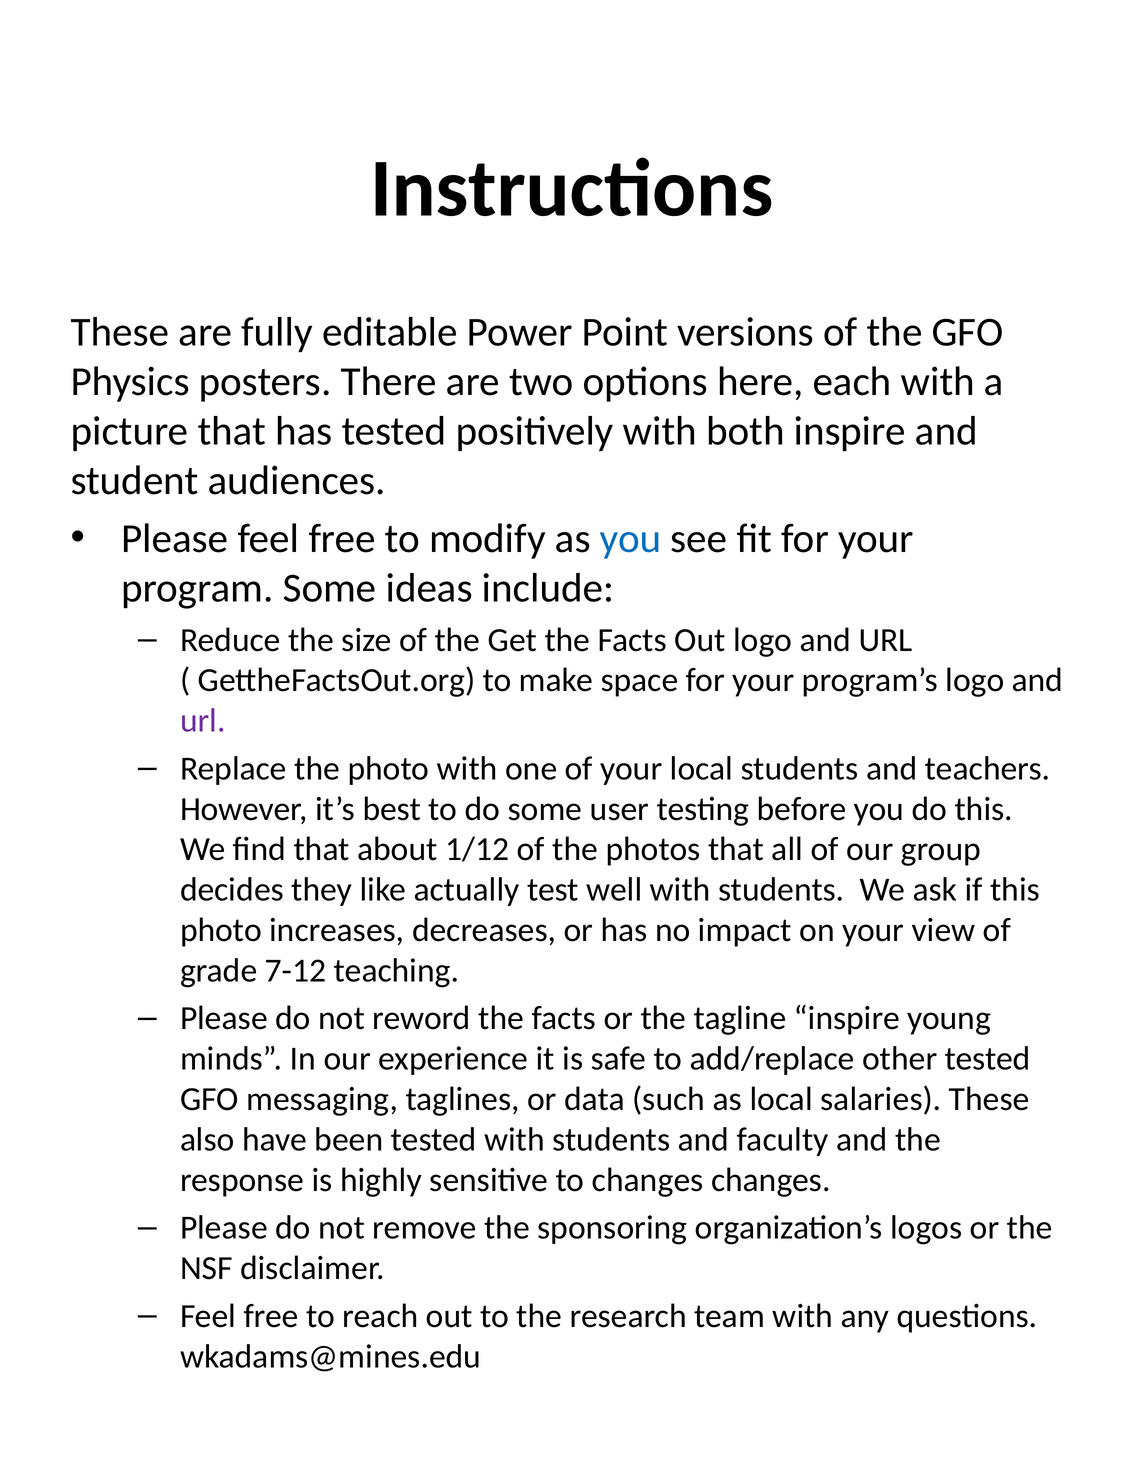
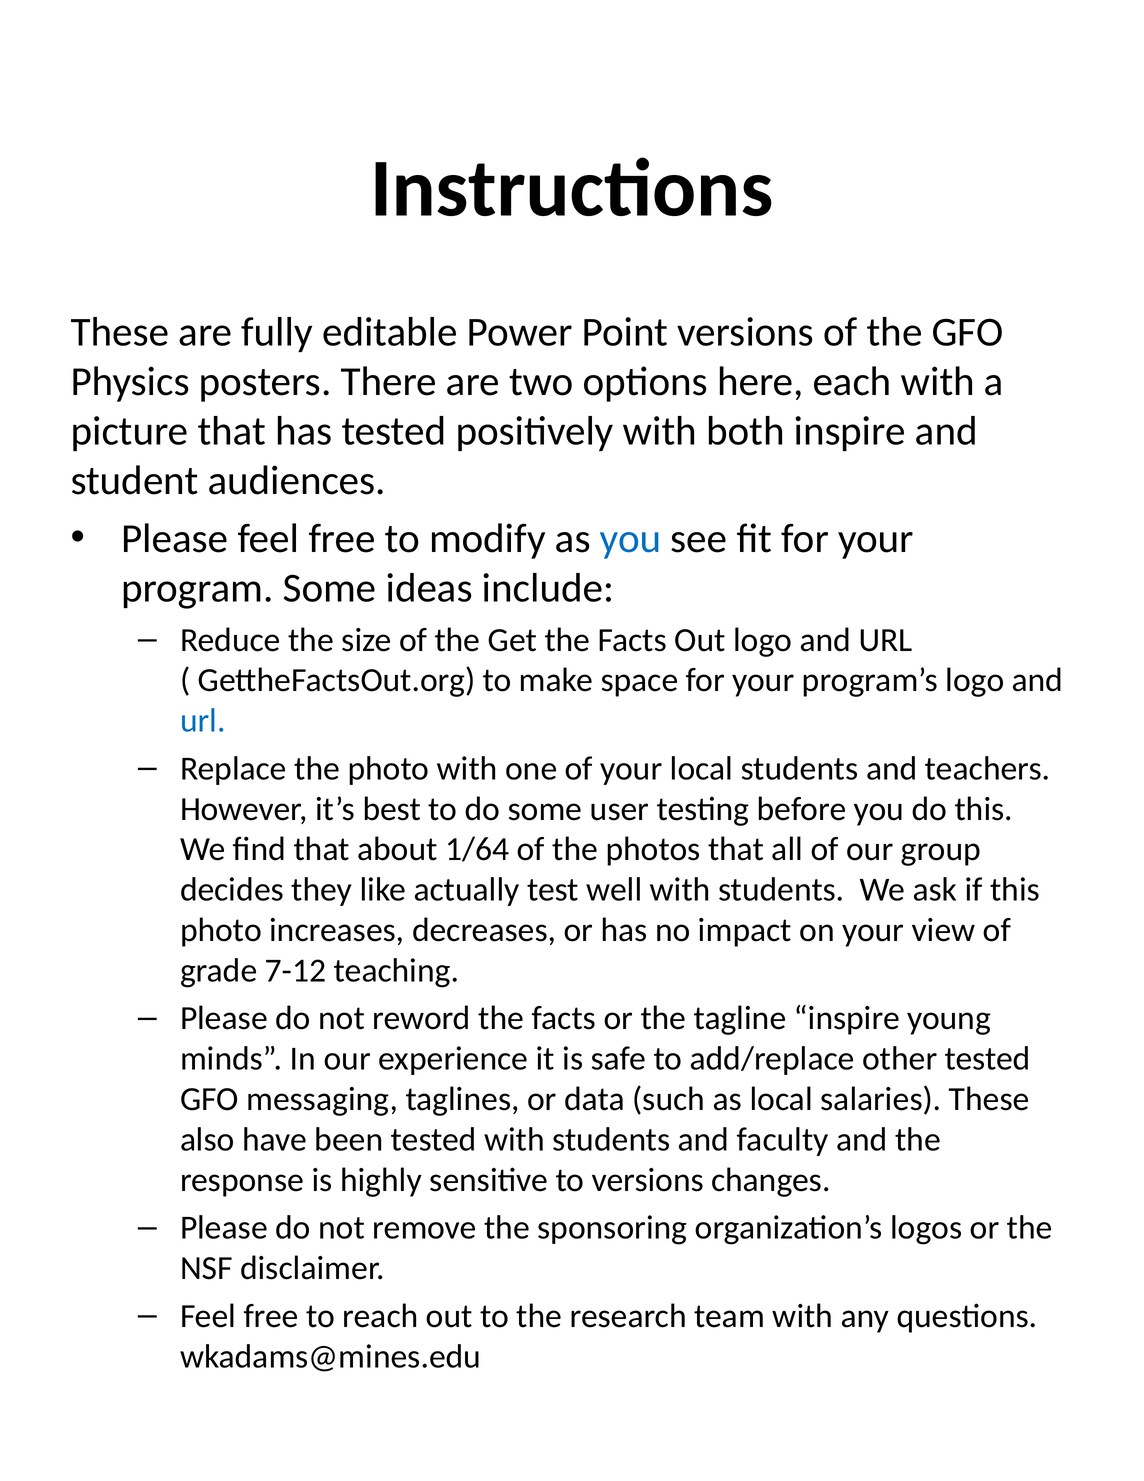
url at (203, 720) colour: purple -> blue
1/12: 1/12 -> 1/64
to changes: changes -> versions
